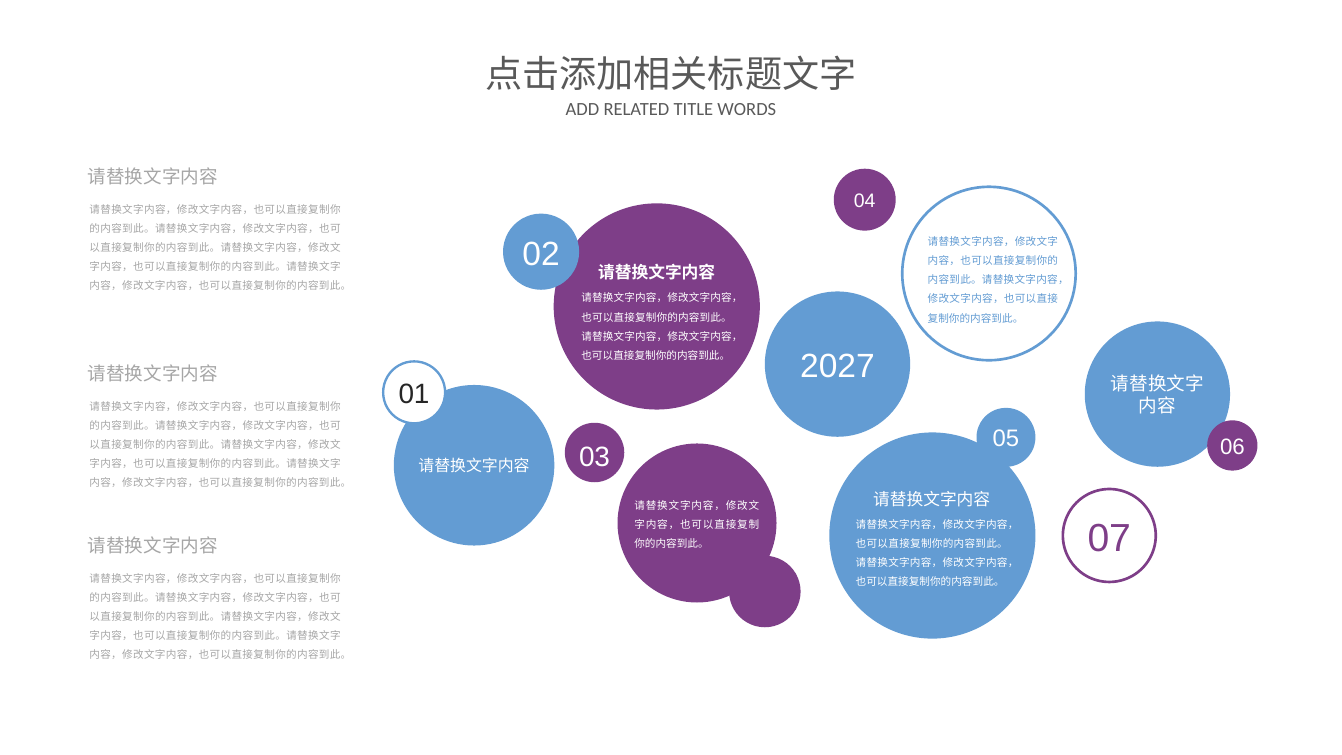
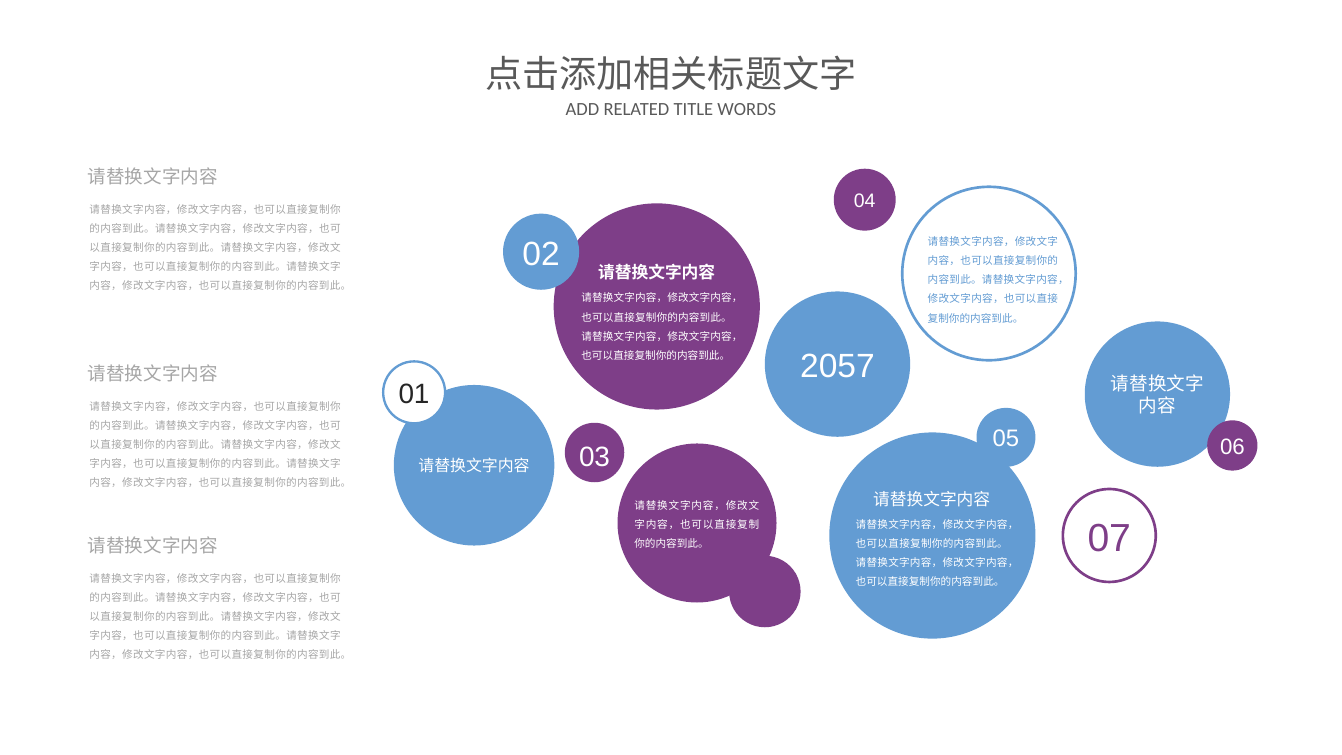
2027: 2027 -> 2057
